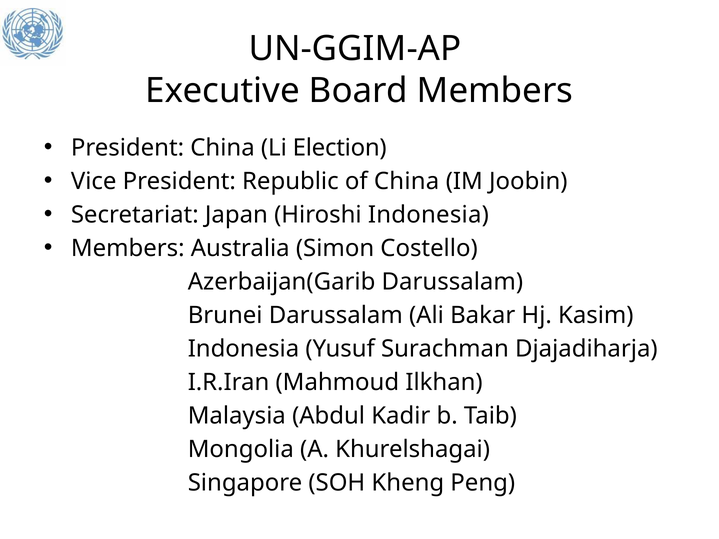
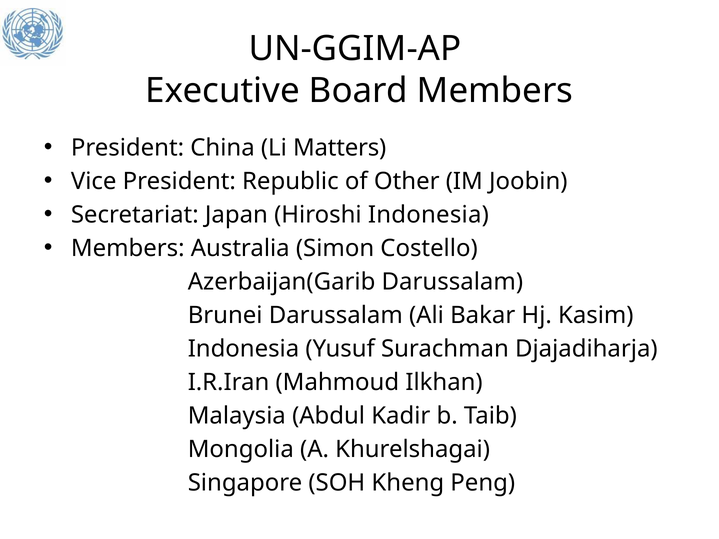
Election: Election -> Matters
of China: China -> Other
